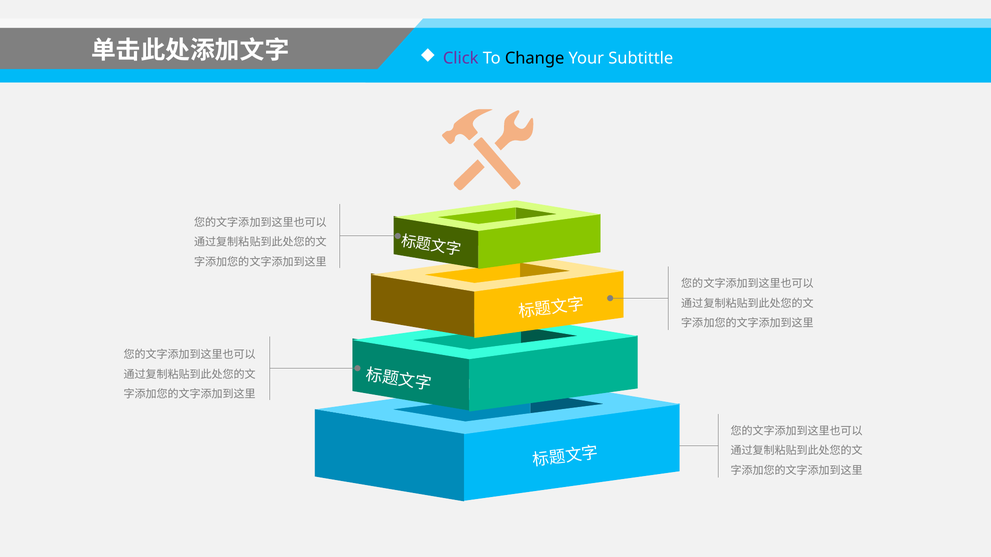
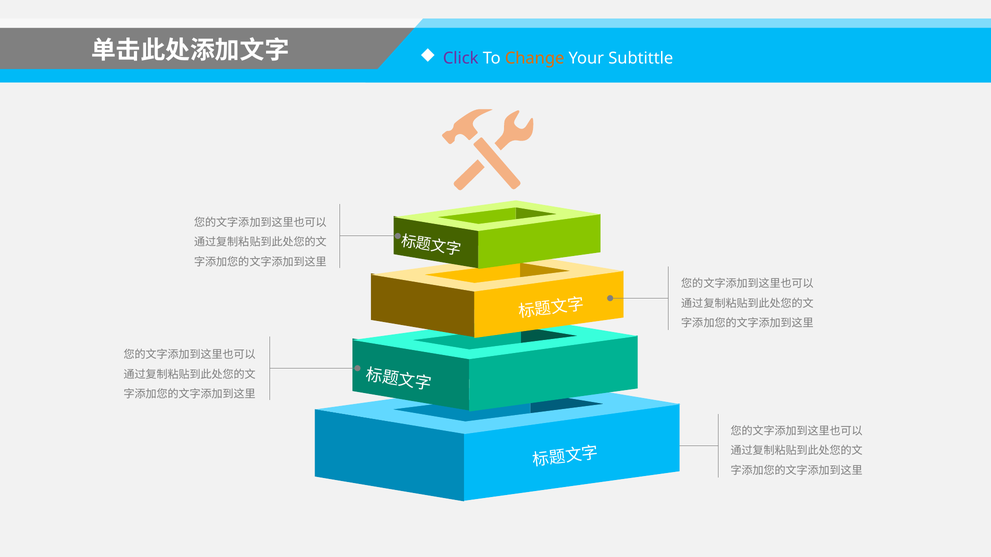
Change colour: black -> orange
